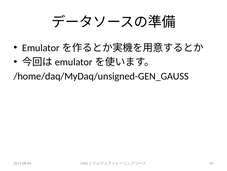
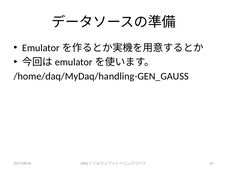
/home/daq/MyDaq/unsigned-GEN_GAUSS: /home/daq/MyDaq/unsigned-GEN_GAUSS -> /home/daq/MyDaq/handling-GEN_GAUSS
